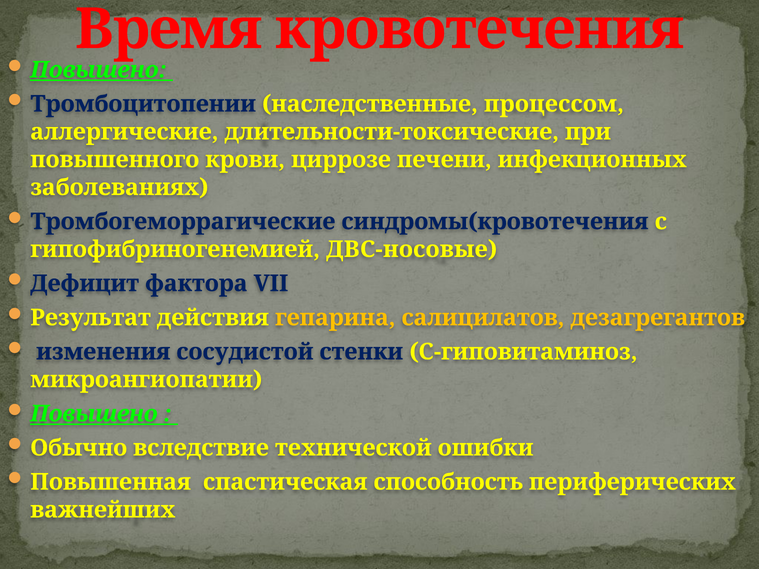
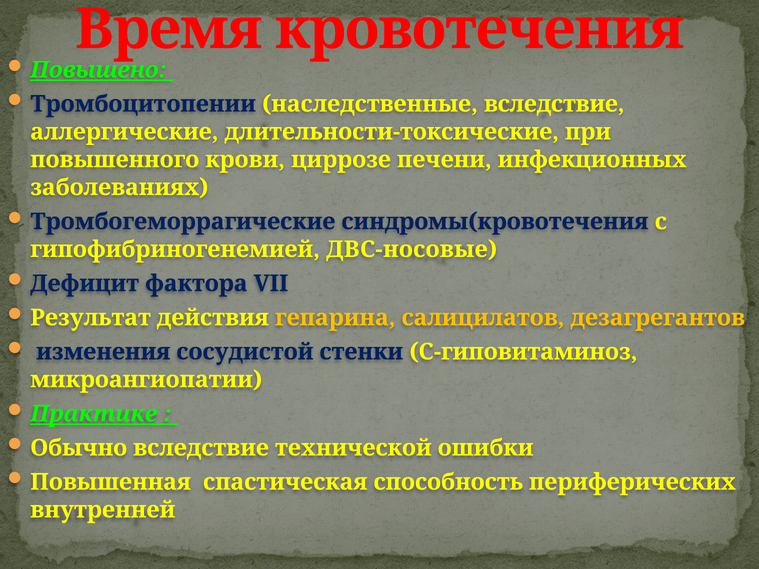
наследственные процессом: процессом -> вследствие
Повышено at (94, 414): Повышено -> Практике
важнейших: важнейших -> внутренней
